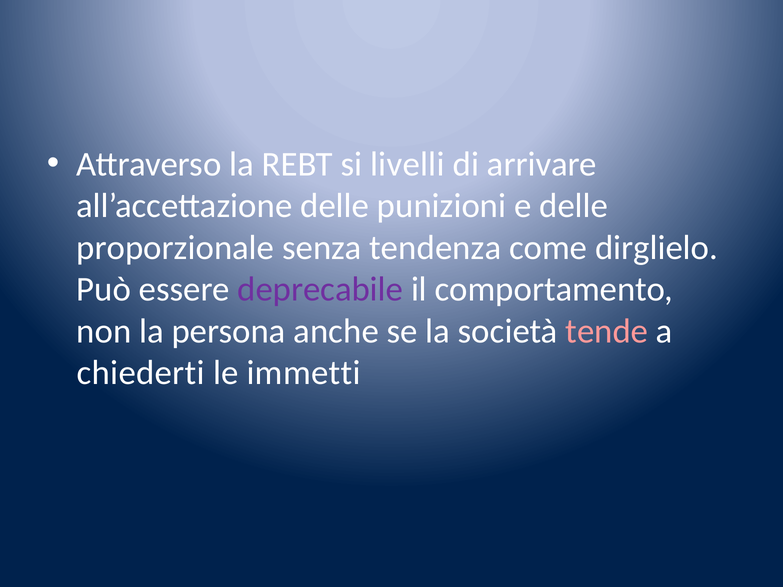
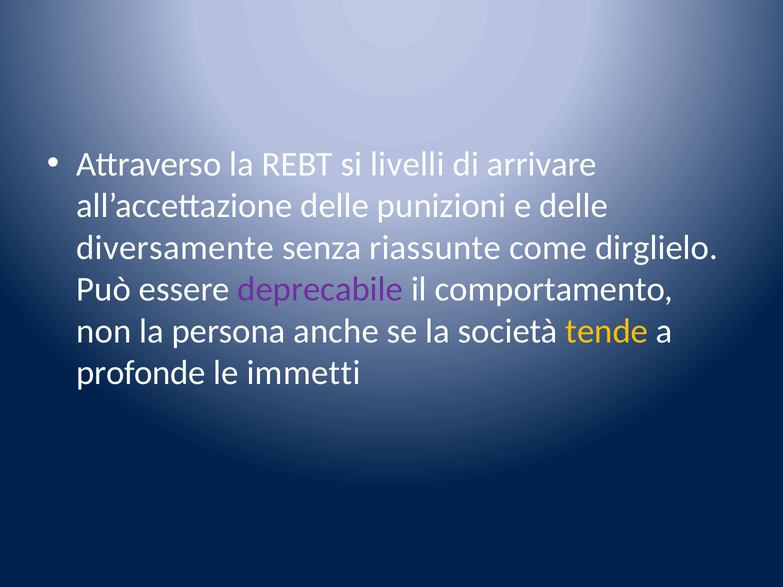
proporzionale: proporzionale -> diversamente
tendenza: tendenza -> riassunte
tende colour: pink -> yellow
chiederti: chiederti -> profonde
